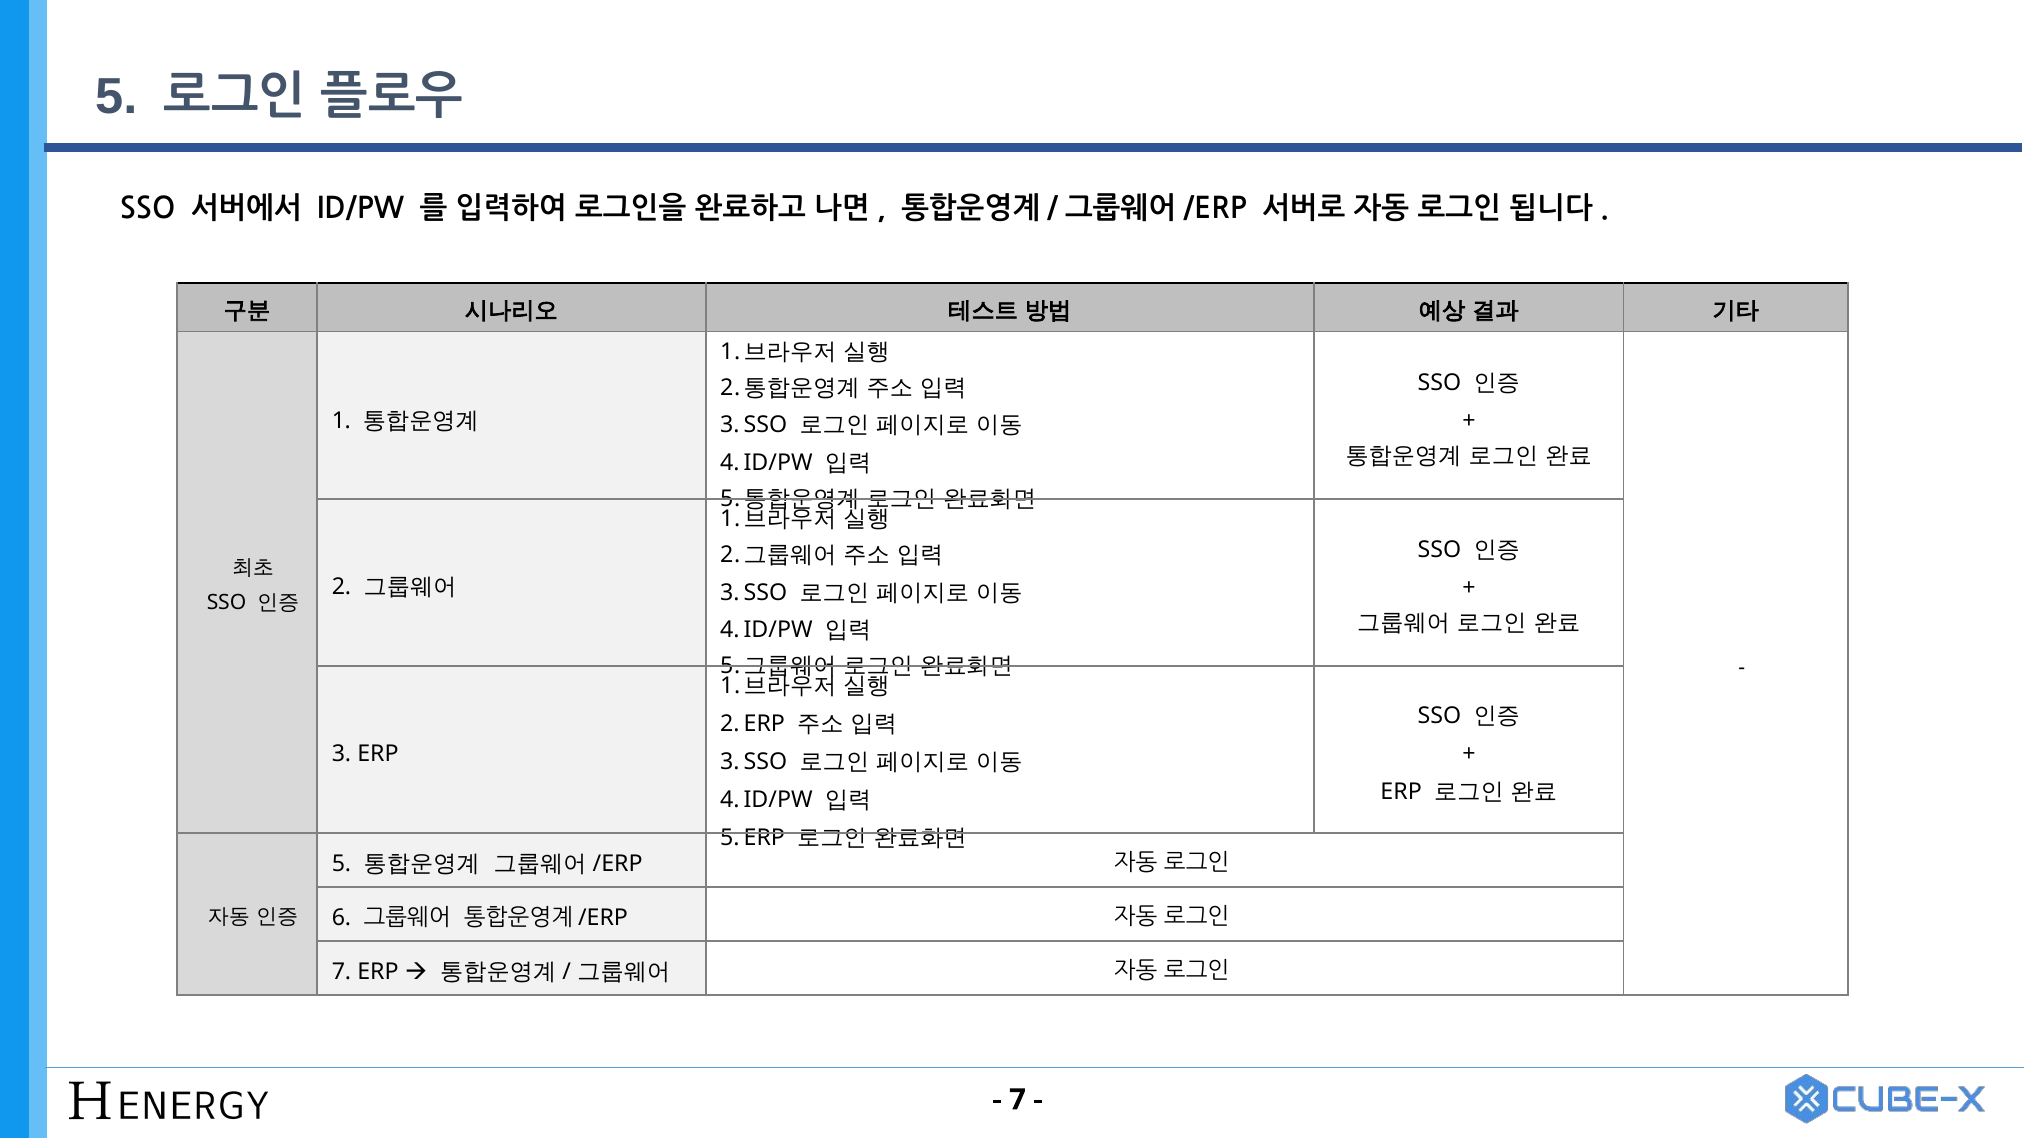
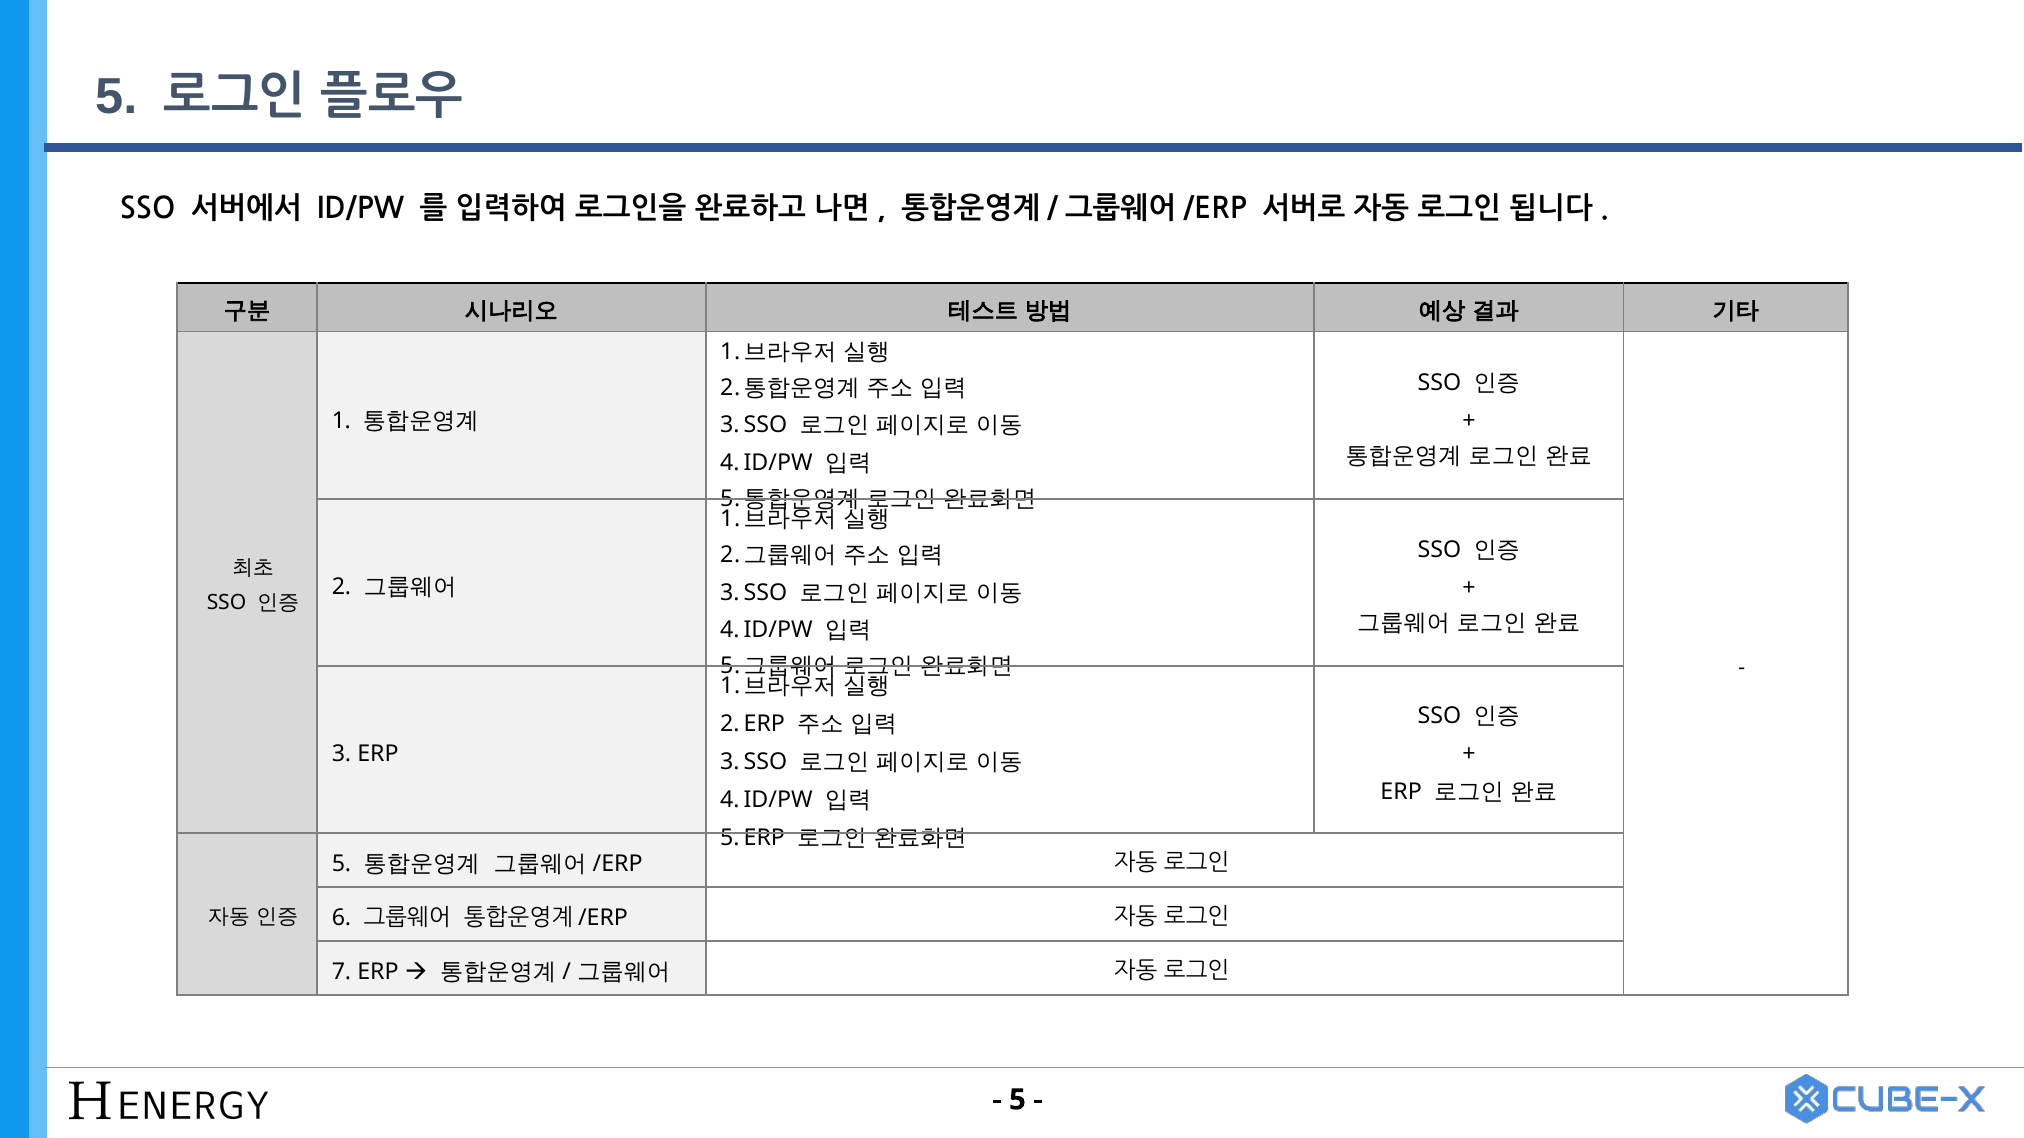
7 at (1017, 1100): 7 -> 5
